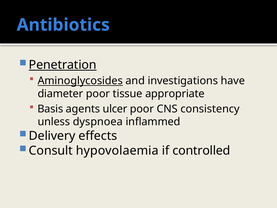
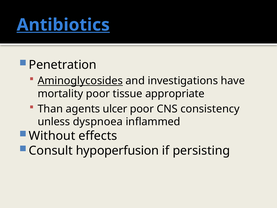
Antibiotics underline: none -> present
Penetration underline: present -> none
diameter: diameter -> mortality
Basis: Basis -> Than
Delivery: Delivery -> Without
hypovolaemia: hypovolaemia -> hypoperfusion
controlled: controlled -> persisting
